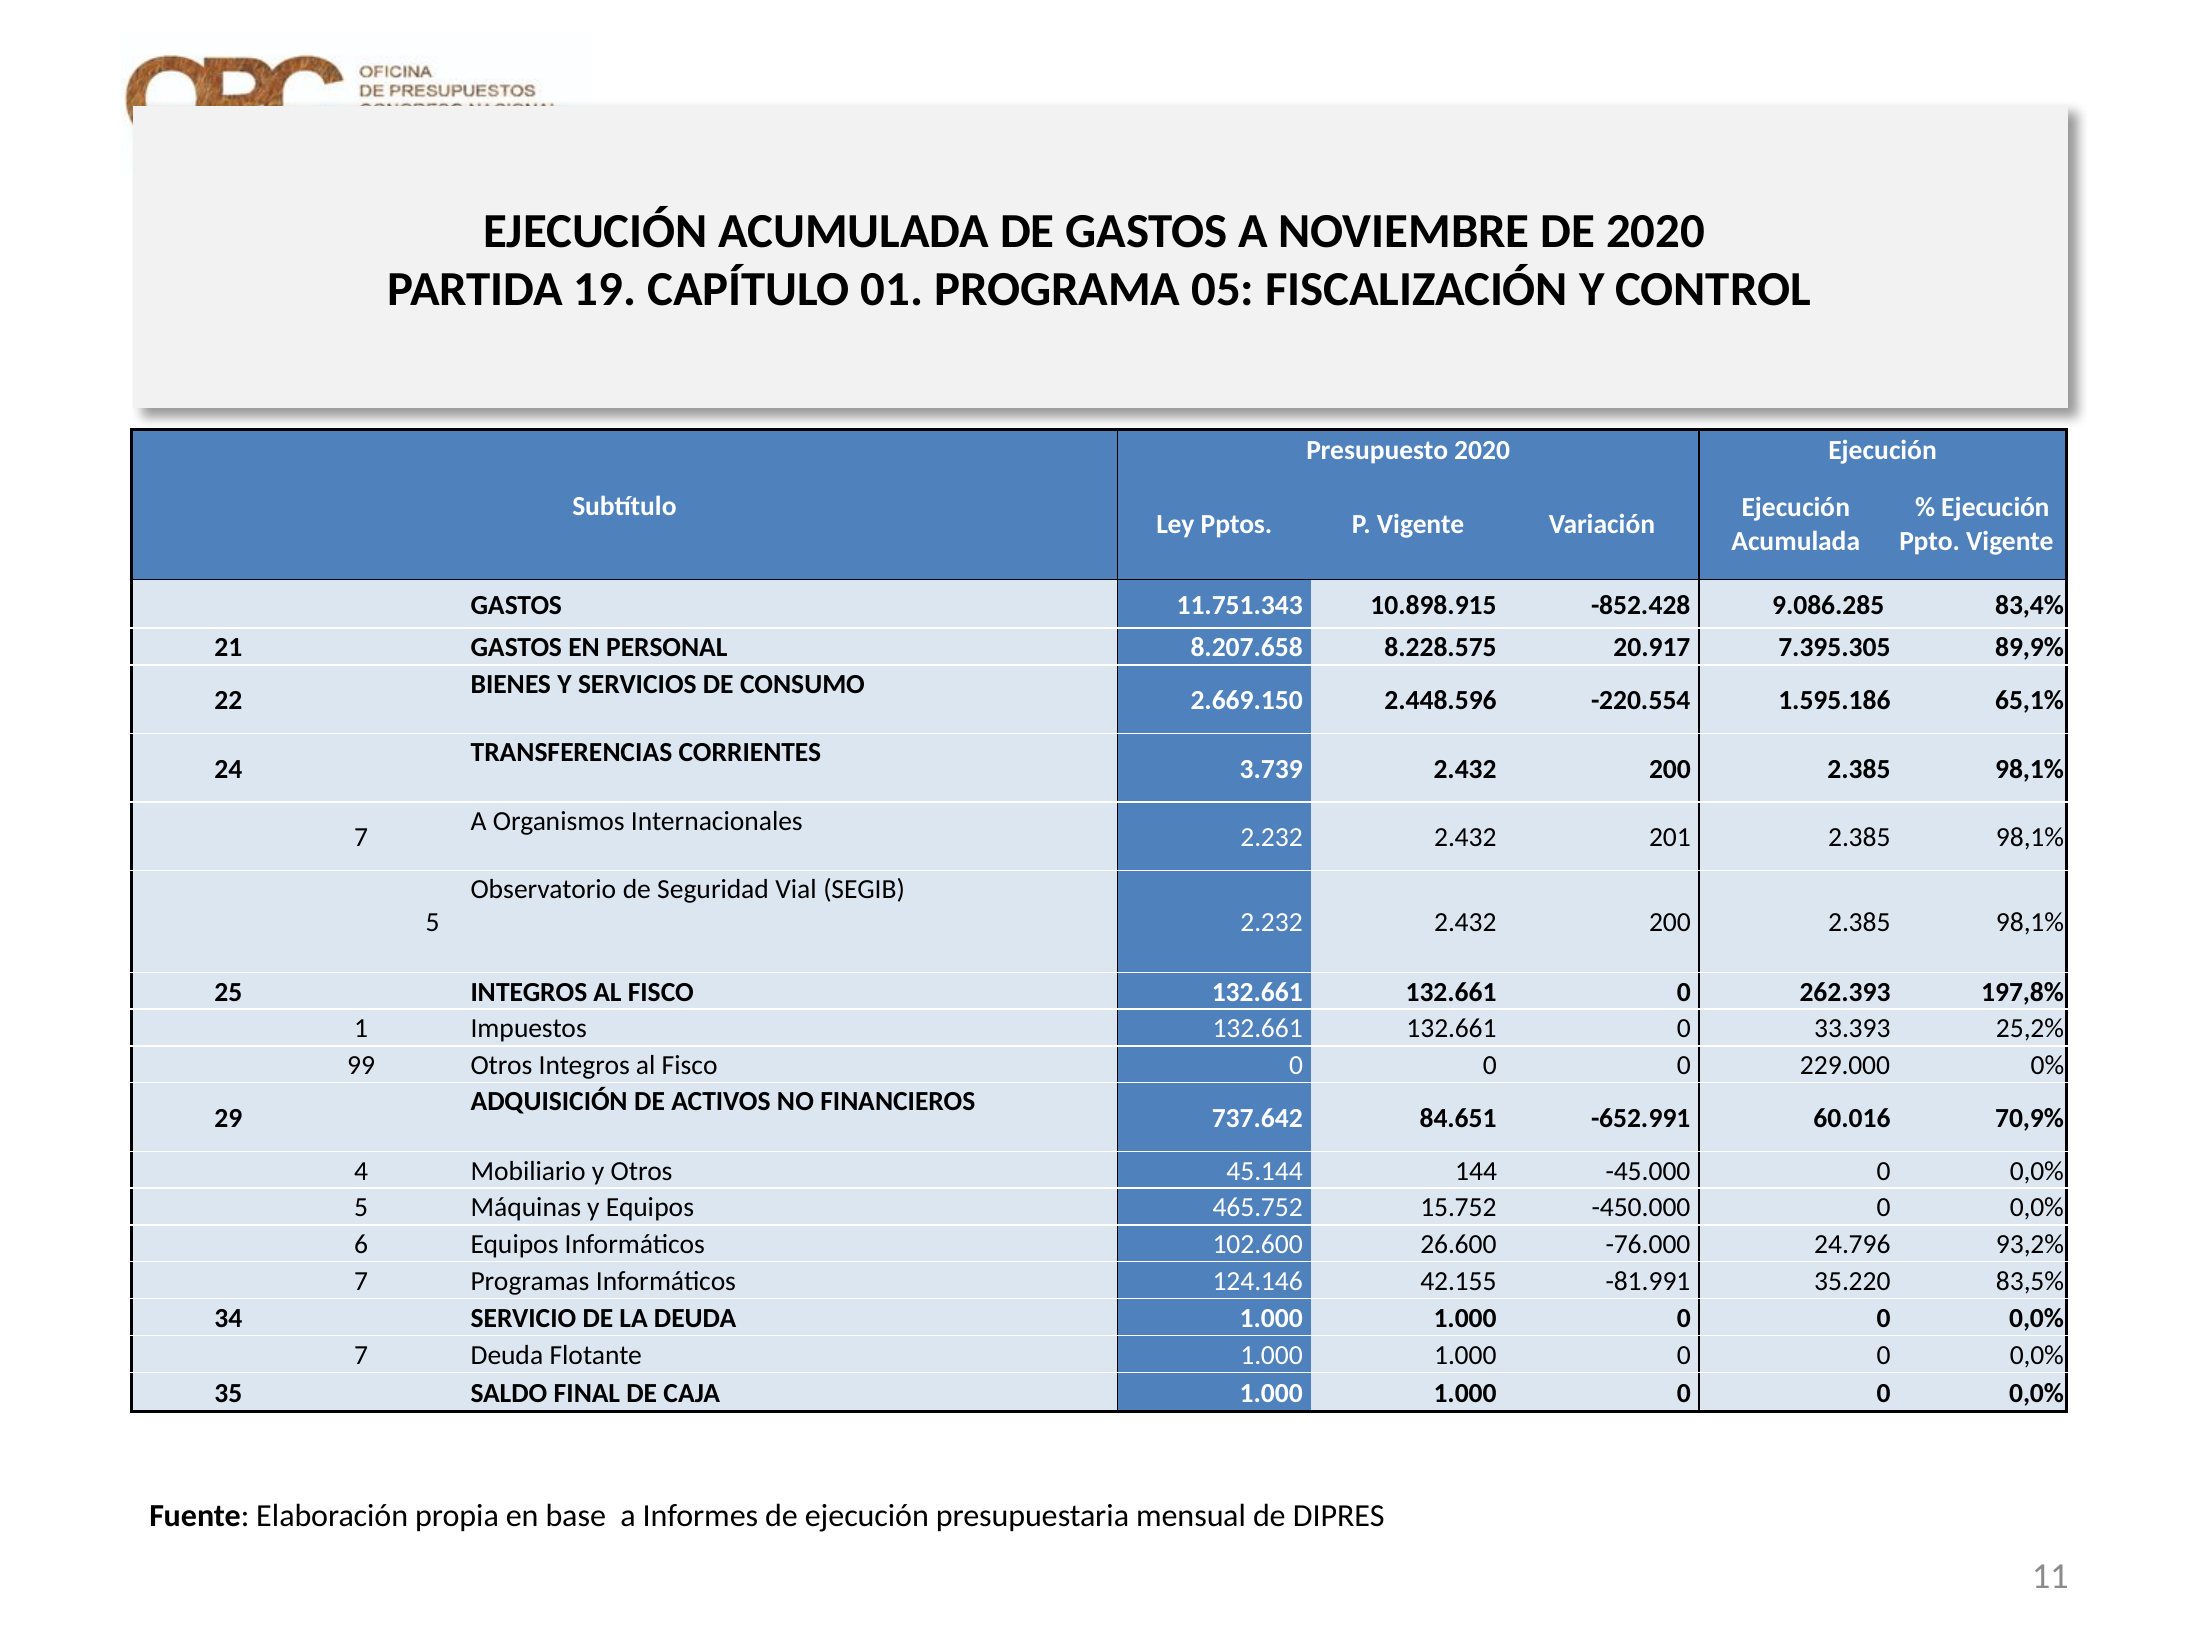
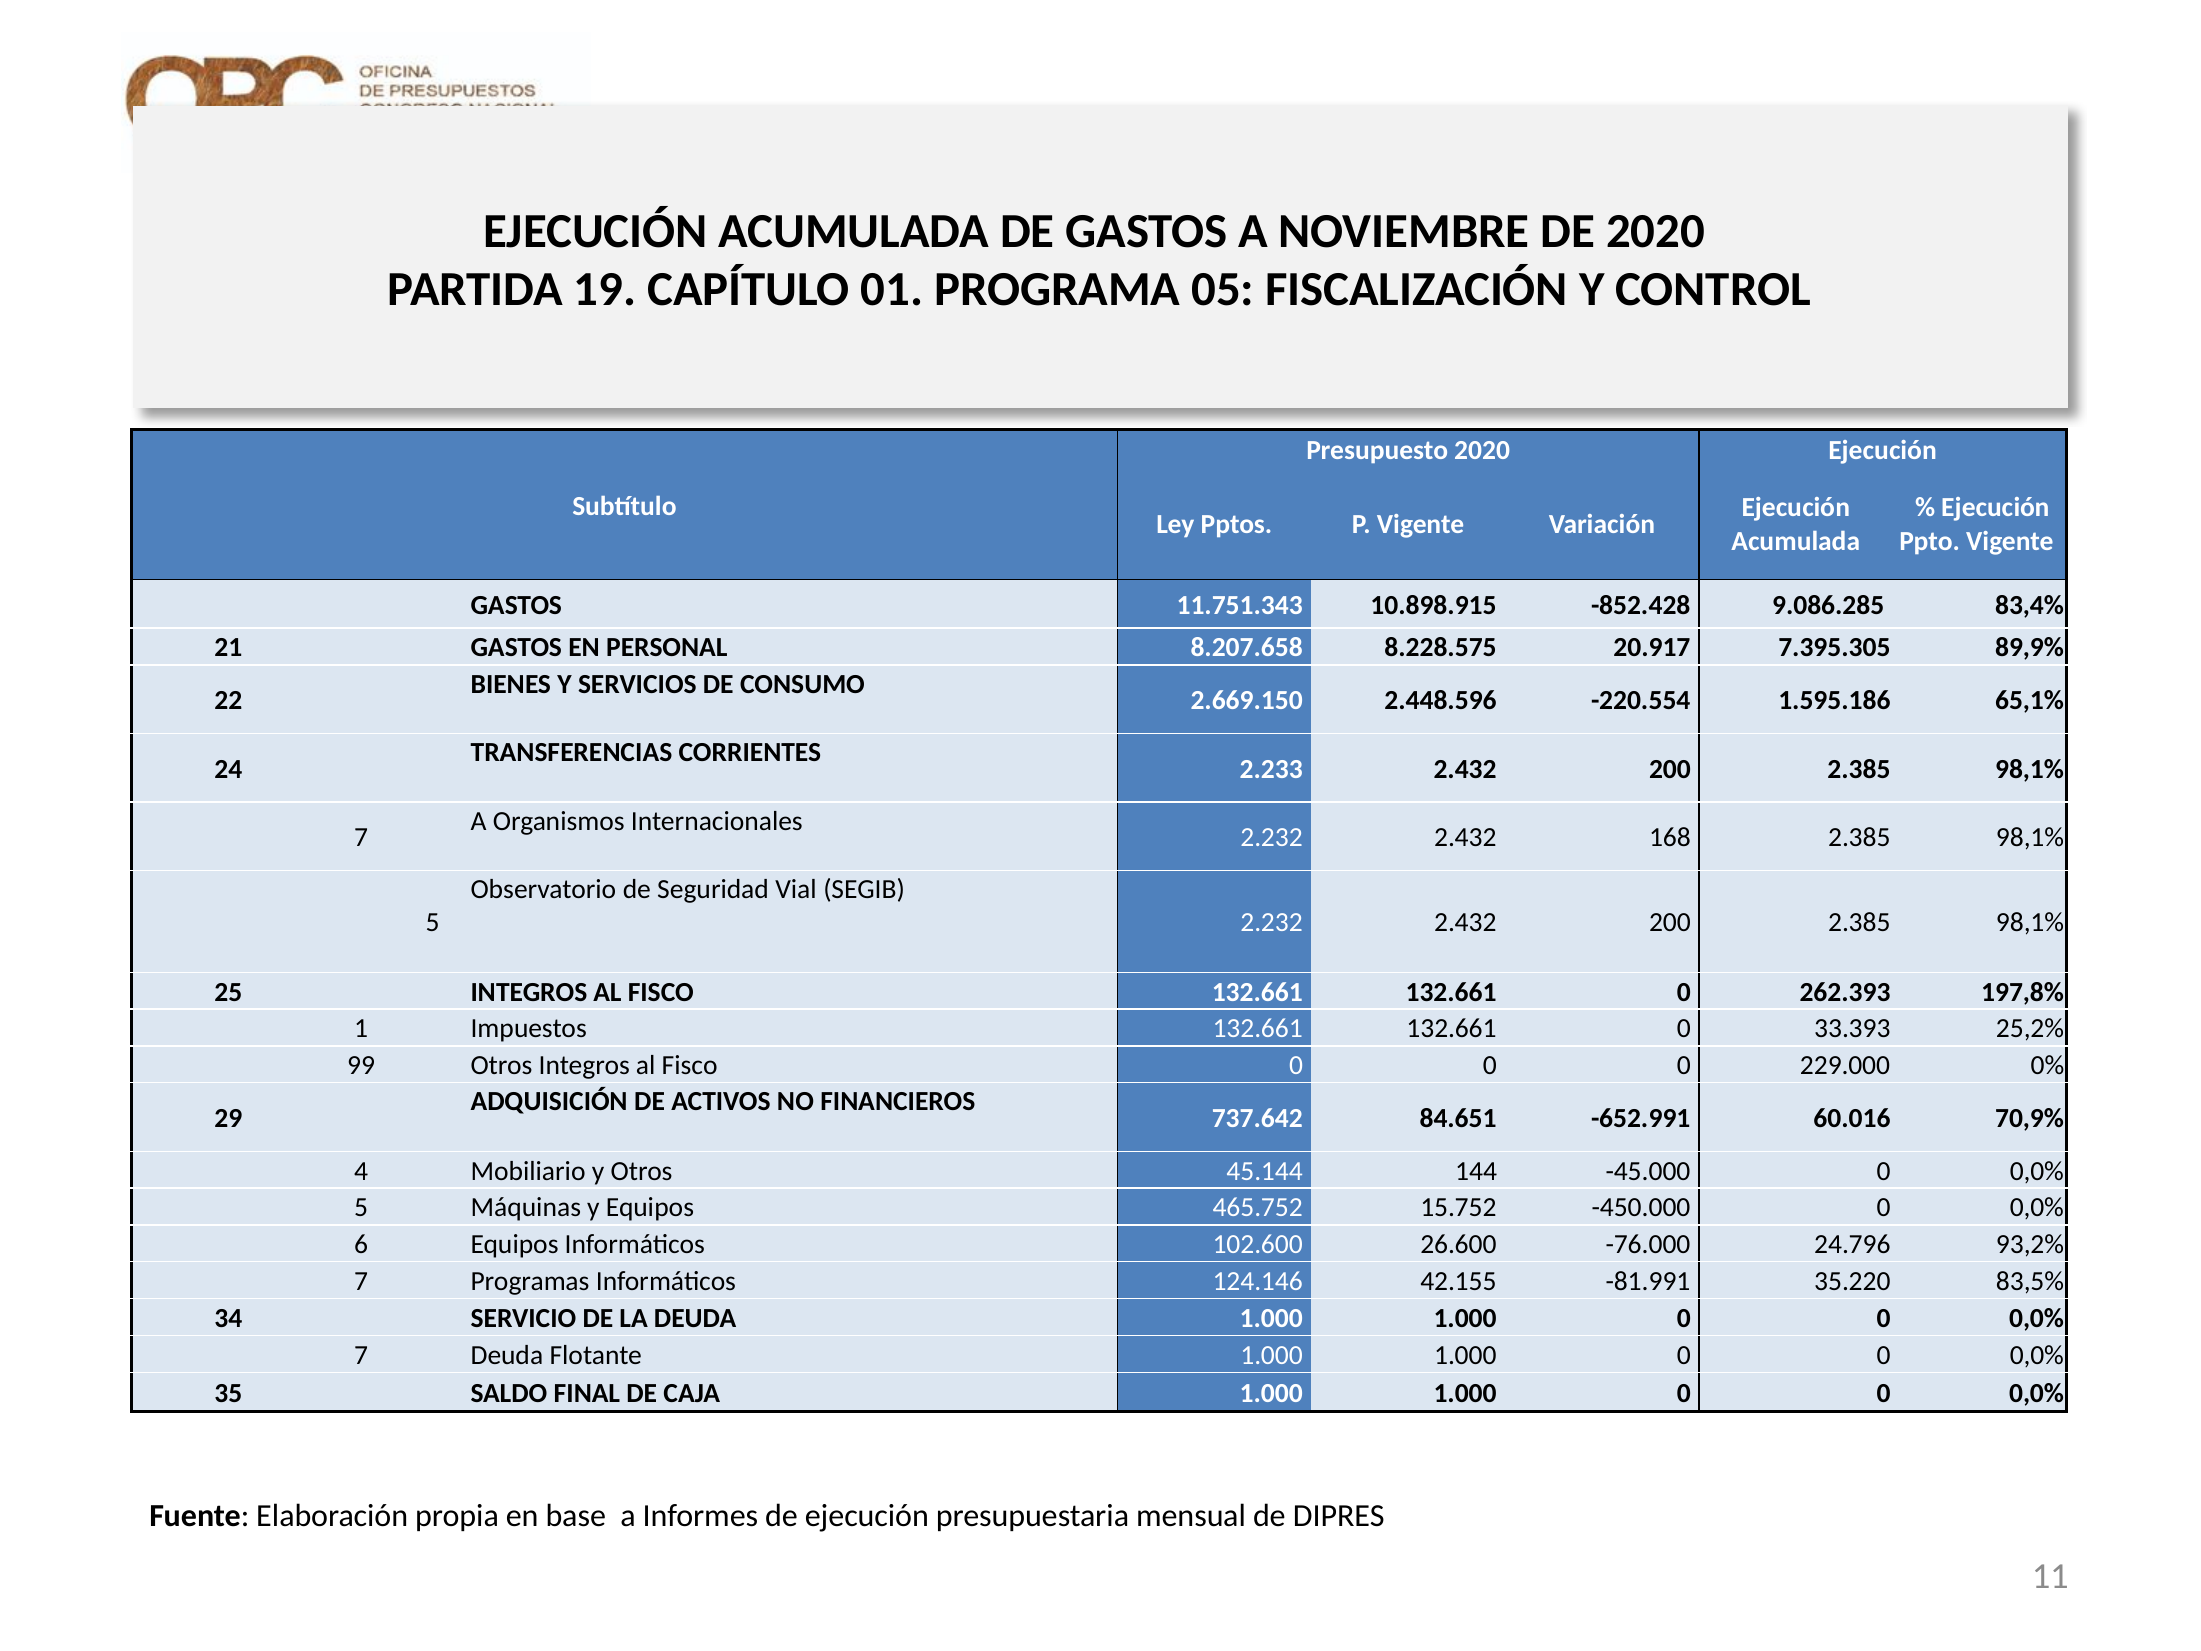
3.739: 3.739 -> 2.233
201: 201 -> 168
